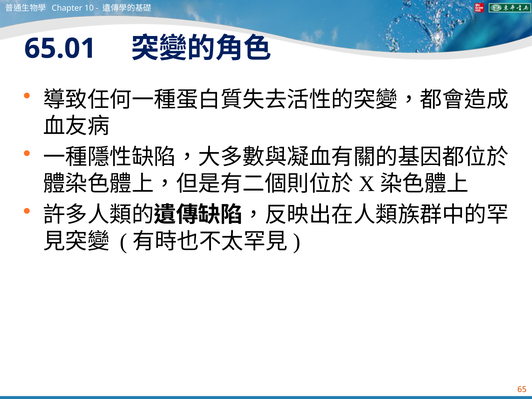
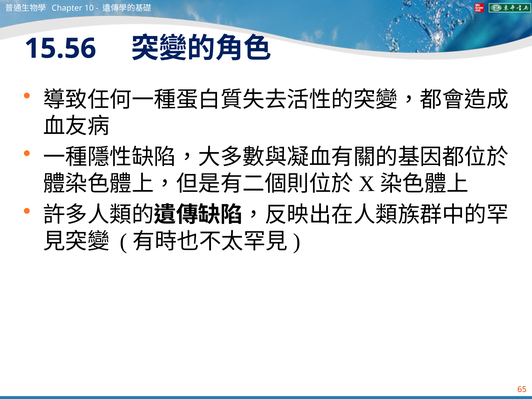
65.01: 65.01 -> 15.56
